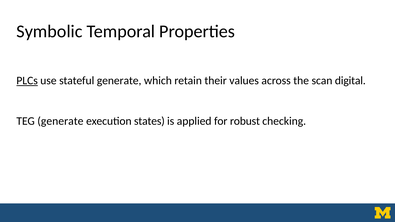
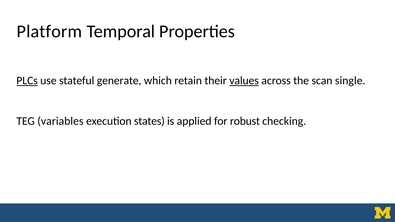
Symbolic: Symbolic -> Platform
values underline: none -> present
digital: digital -> single
TEG generate: generate -> variables
